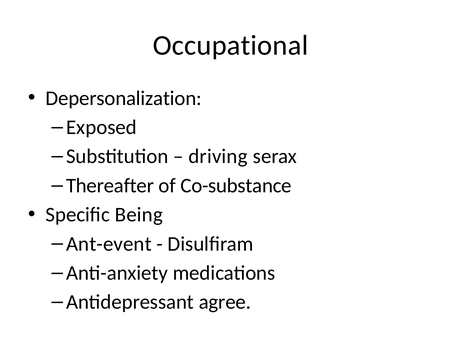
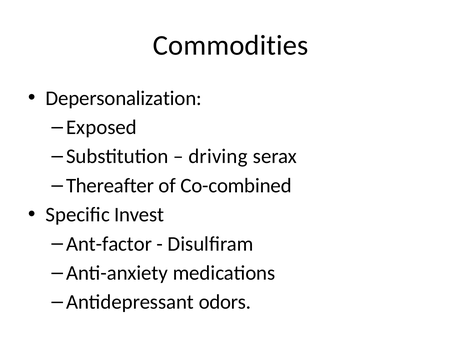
Occupational: Occupational -> Commodities
Co-substance: Co-substance -> Co-combined
Being: Being -> Invest
Ant-event: Ant-event -> Ant-factor
agree: agree -> odors
